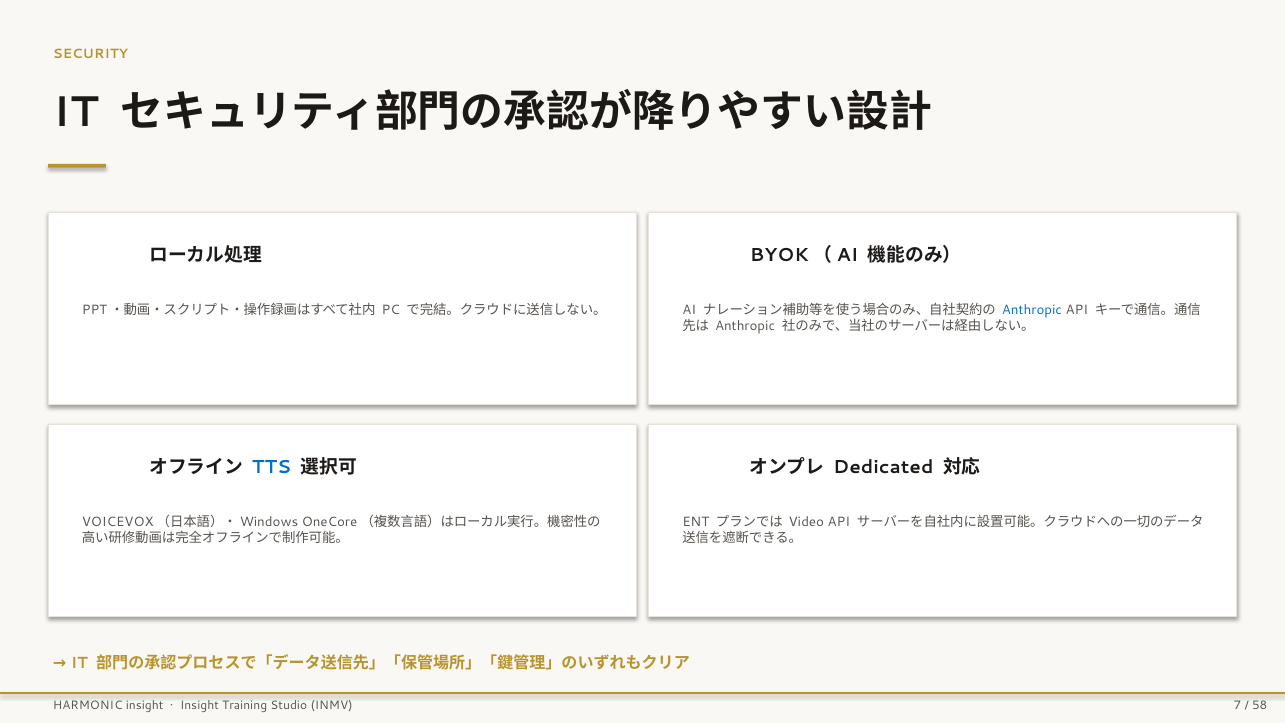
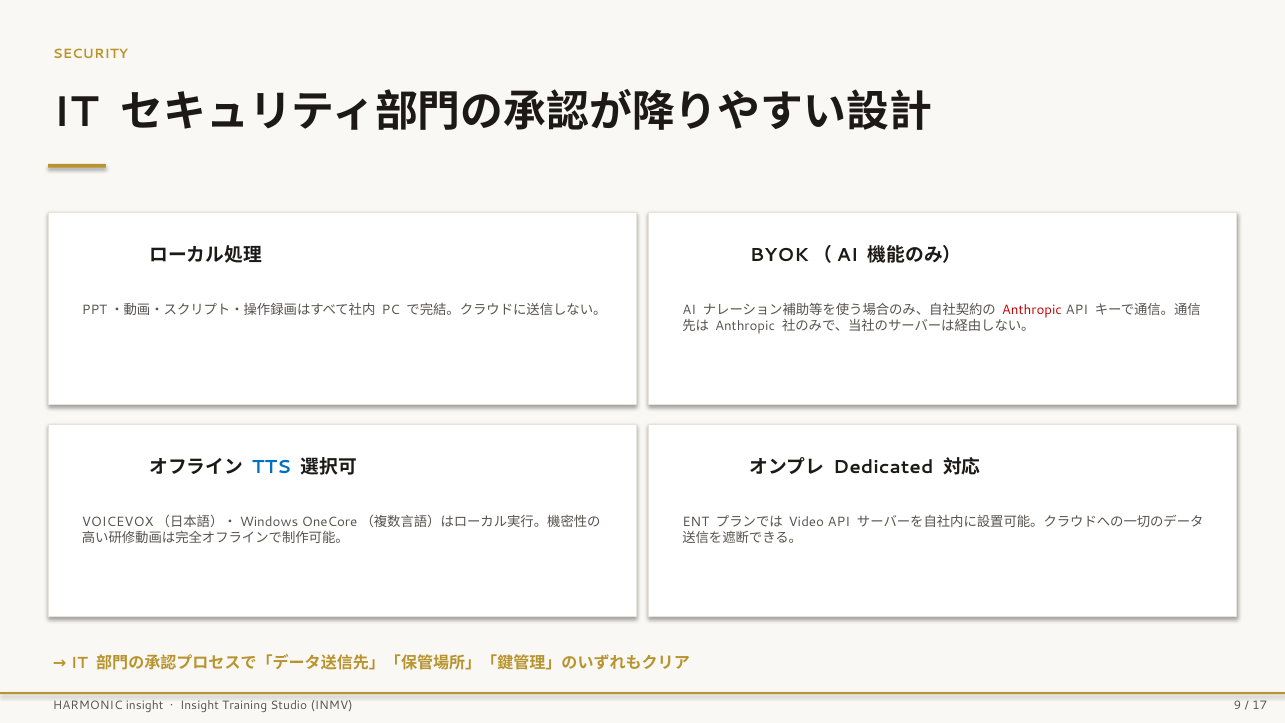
Anthropic at (1032, 310) colour: blue -> red
7: 7 -> 9
58: 58 -> 17
